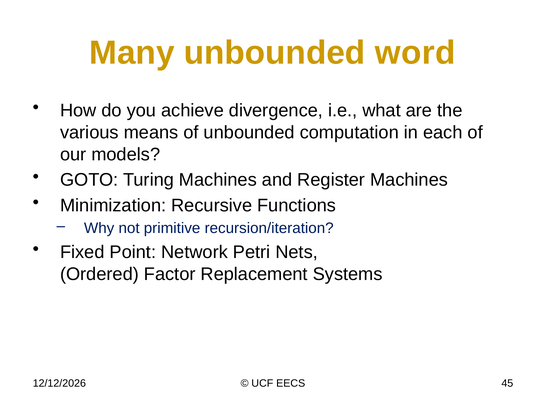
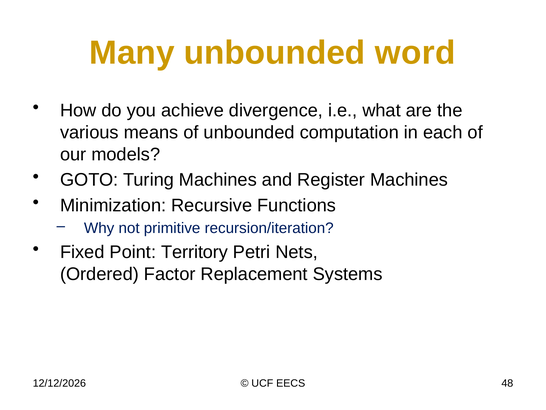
Network: Network -> Territory
45: 45 -> 48
